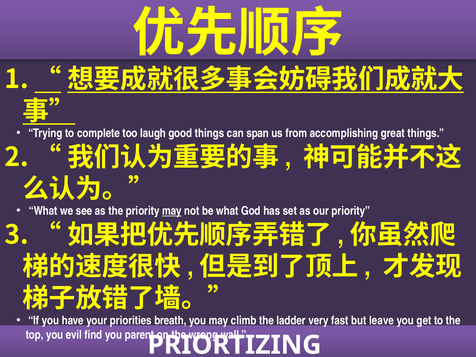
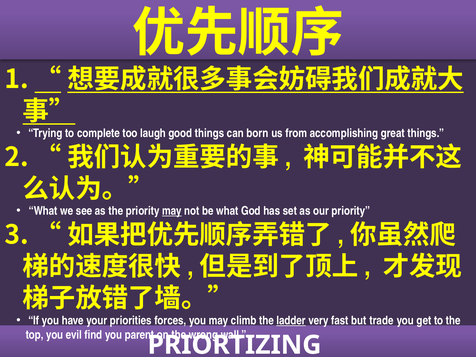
span: span -> born
breath: breath -> forces
ladder underline: none -> present
leave: leave -> trade
